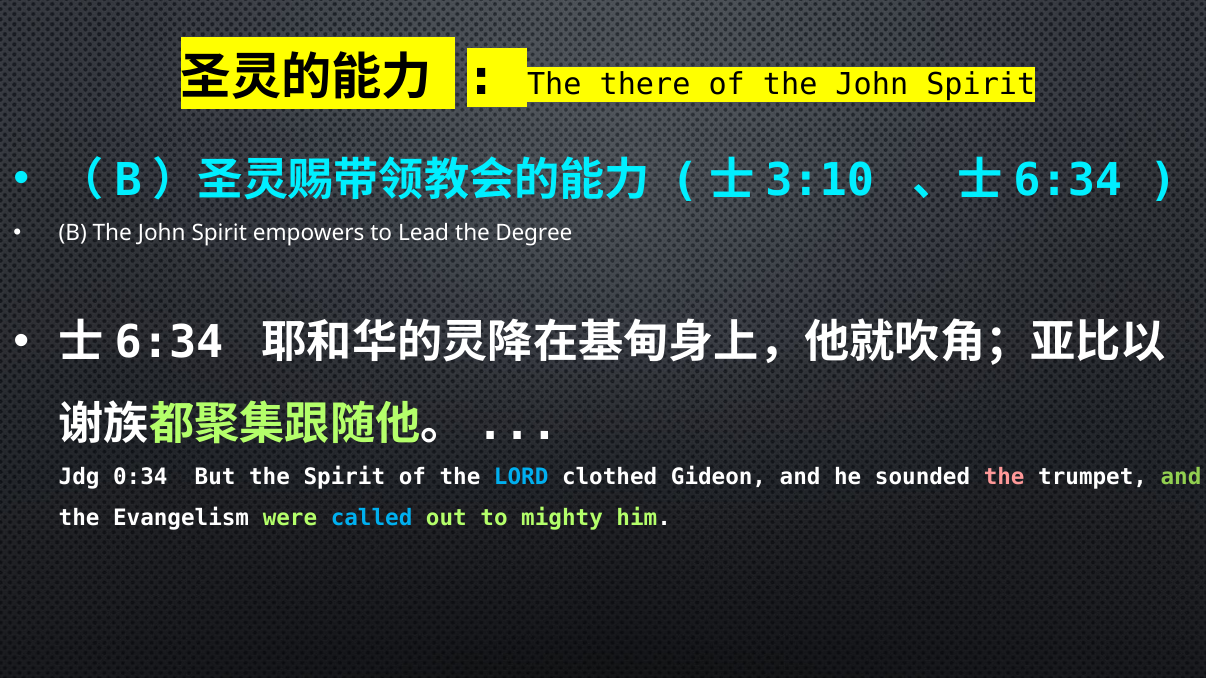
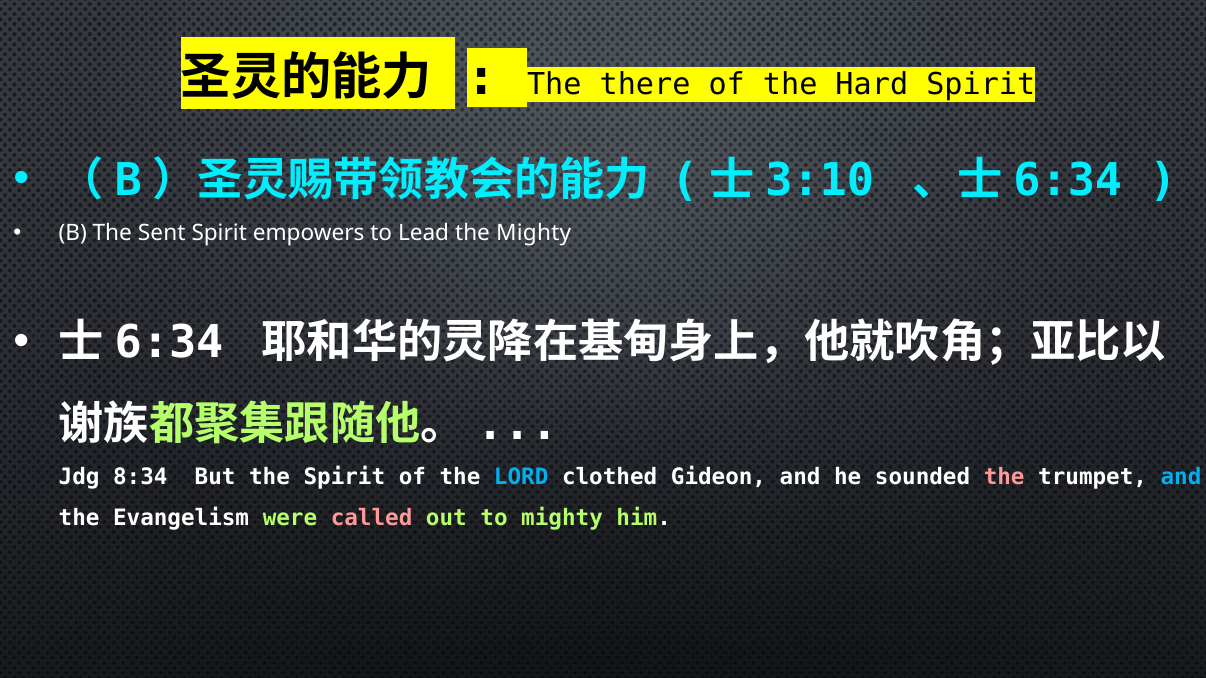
of the John: John -> Hard
B The John: John -> Sent
the Degree: Degree -> Mighty
0:34: 0:34 -> 8:34
and at (1181, 477) colour: light green -> light blue
called colour: light blue -> pink
